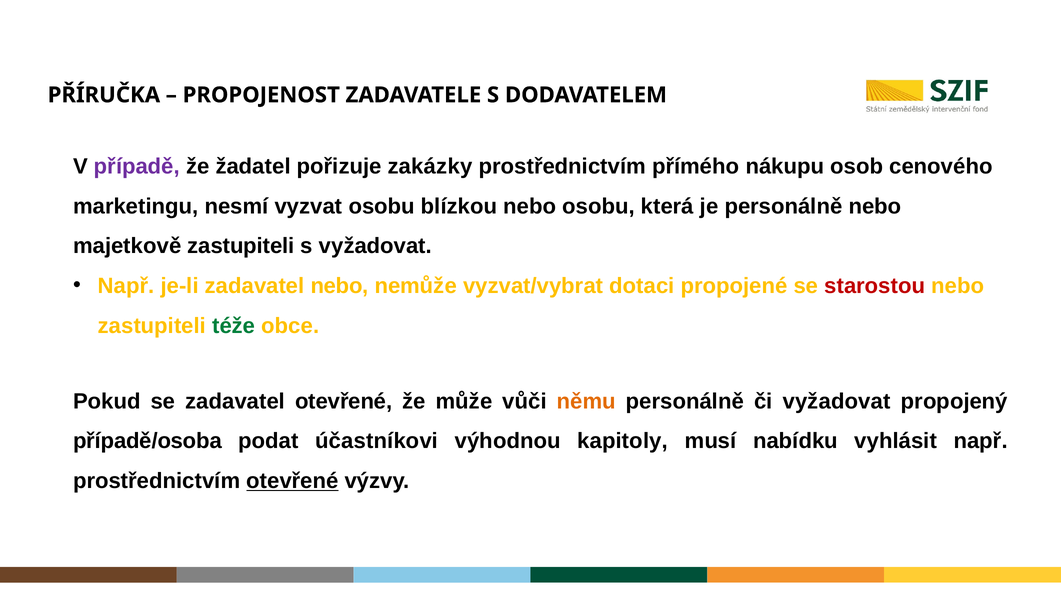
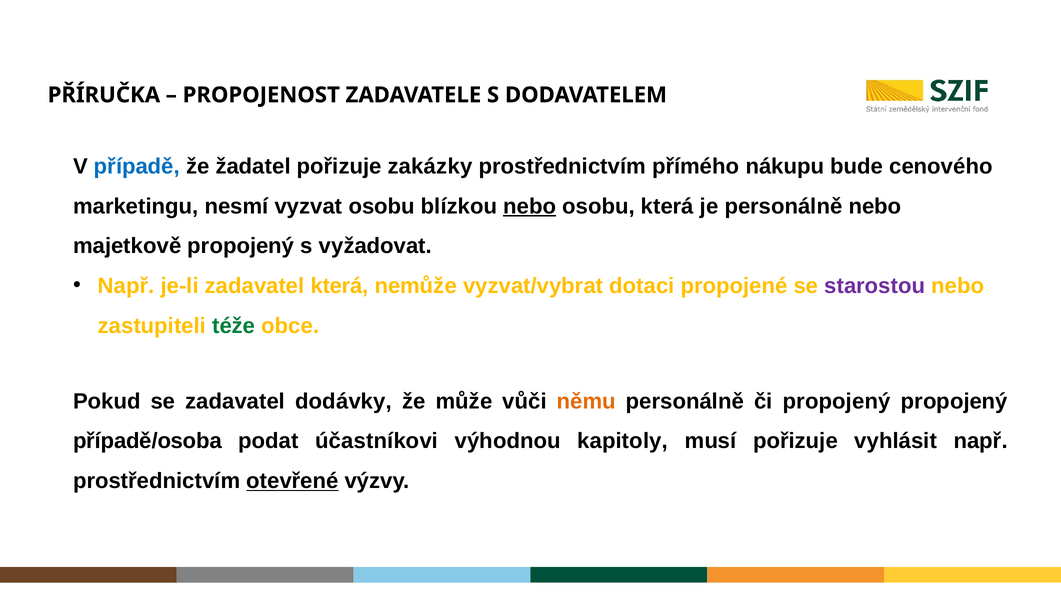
případě colour: purple -> blue
osob: osob -> bude
nebo at (530, 206) underline: none -> present
majetkově zastupiteli: zastupiteli -> propojený
zadavatel nebo: nebo -> která
starostou colour: red -> purple
zadavatel otevřené: otevřené -> dodávky
či vyžadovat: vyžadovat -> propojený
musí nabídku: nabídku -> pořizuje
